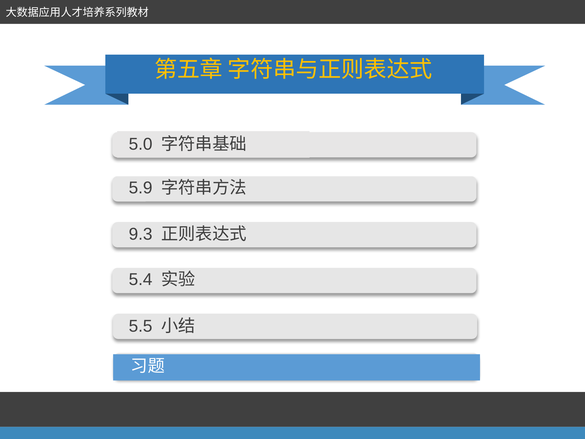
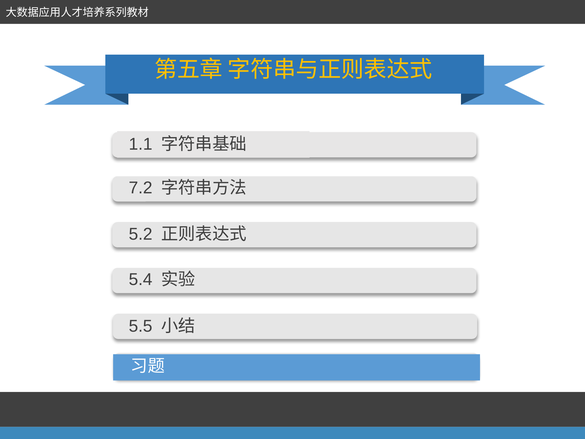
5.0: 5.0 -> 1.1
5.9: 5.9 -> 7.2
9.3: 9.3 -> 5.2
